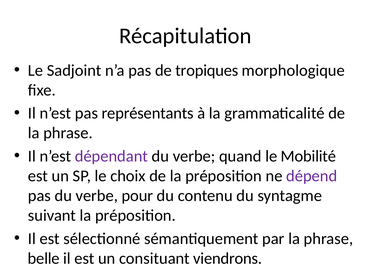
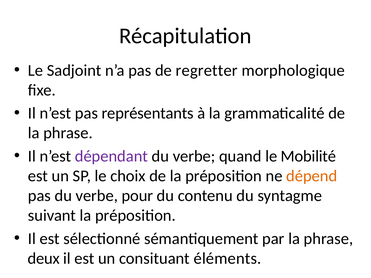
tropiques: tropiques -> regretter
dépend colour: purple -> orange
belle: belle -> deux
viendrons: viendrons -> éléments
